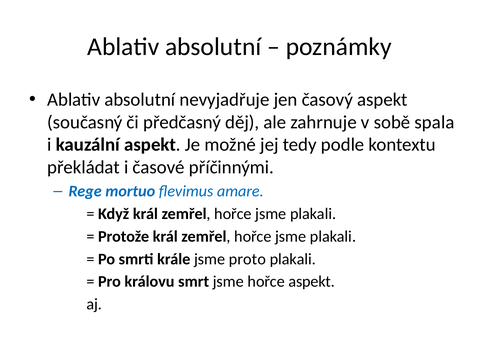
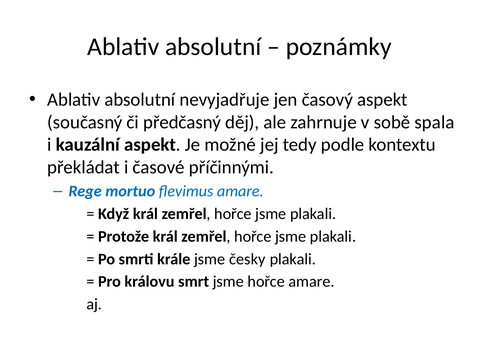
proto: proto -> česky
hořce aspekt: aspekt -> amare
